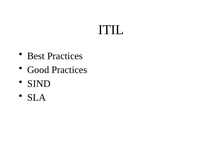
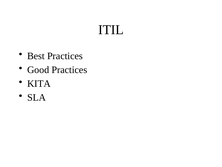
SIND: SIND -> KITA
